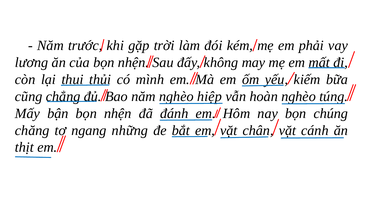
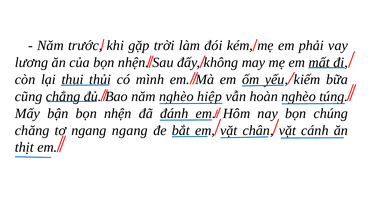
ngang những: những -> ngang
